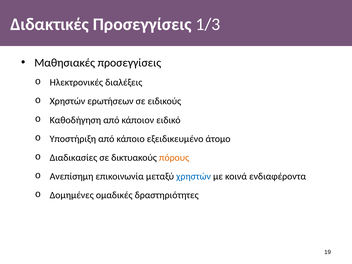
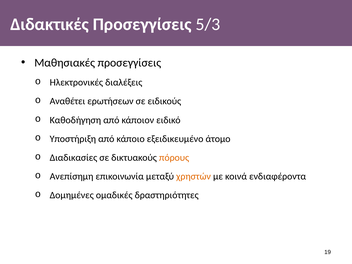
1/3: 1/3 -> 5/3
Χρηστών at (67, 101): Χρηστών -> Αναθέτει
χρηστών at (194, 176) colour: blue -> orange
